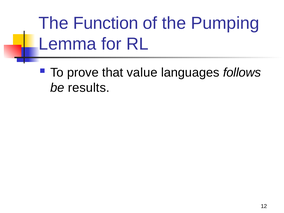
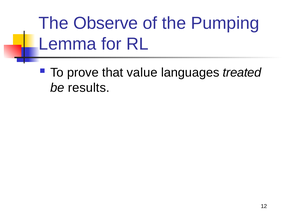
Function: Function -> Observe
follows: follows -> treated
